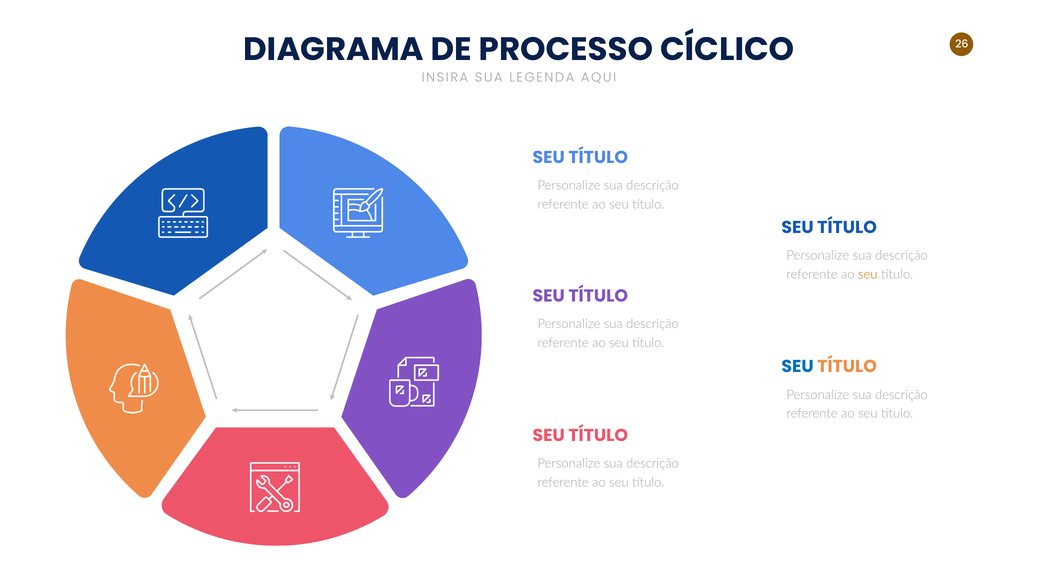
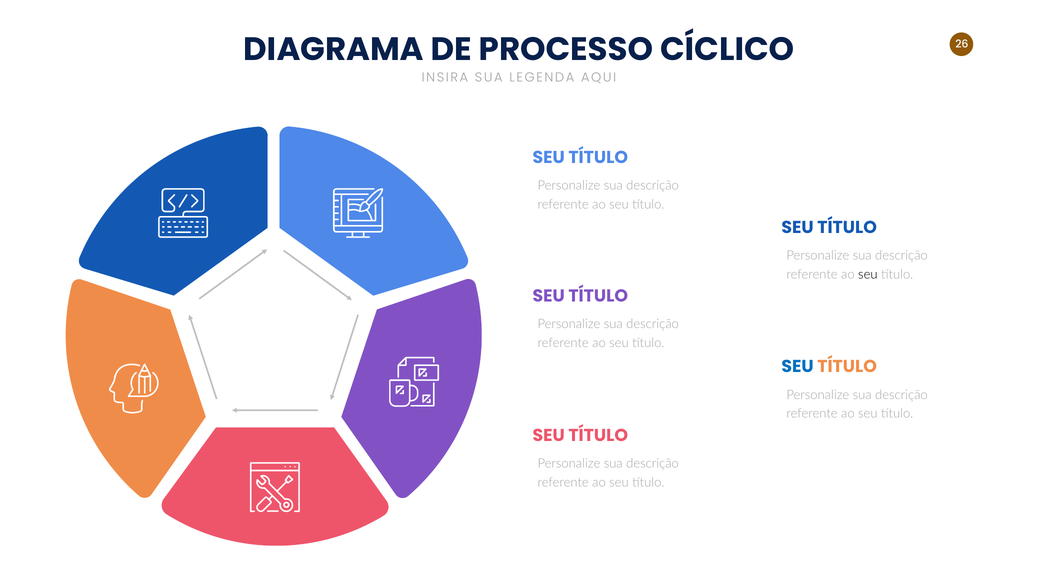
seu at (868, 274) colour: orange -> black
